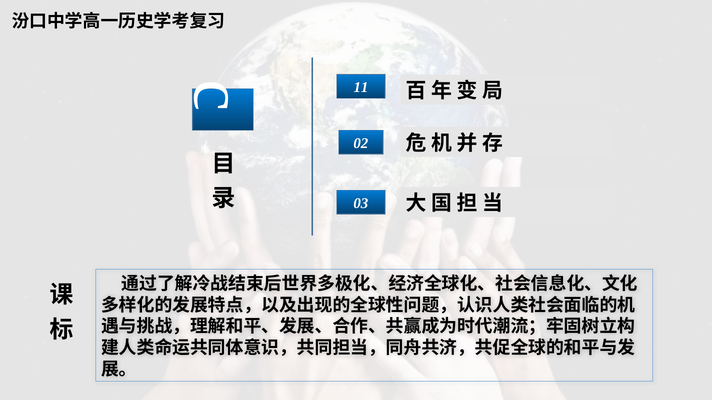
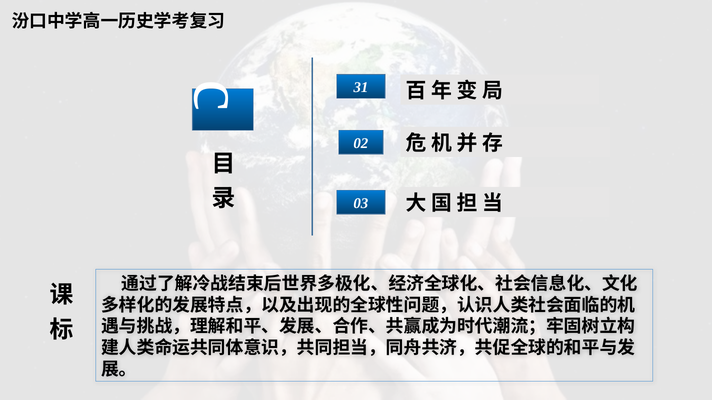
11: 11 -> 31
